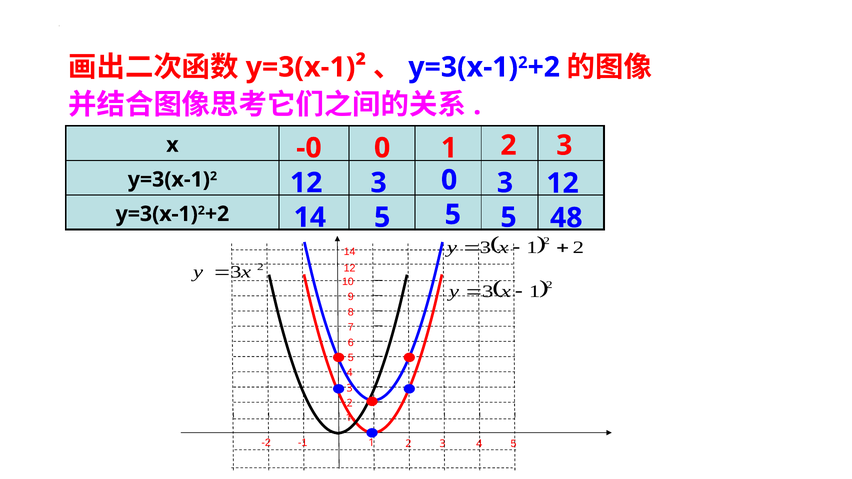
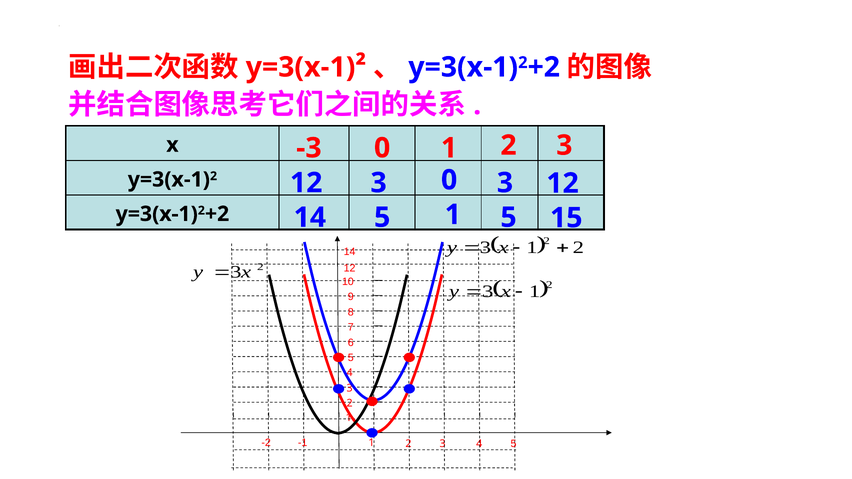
-0: -0 -> -3
14 5 5: 5 -> 1
48: 48 -> 15
